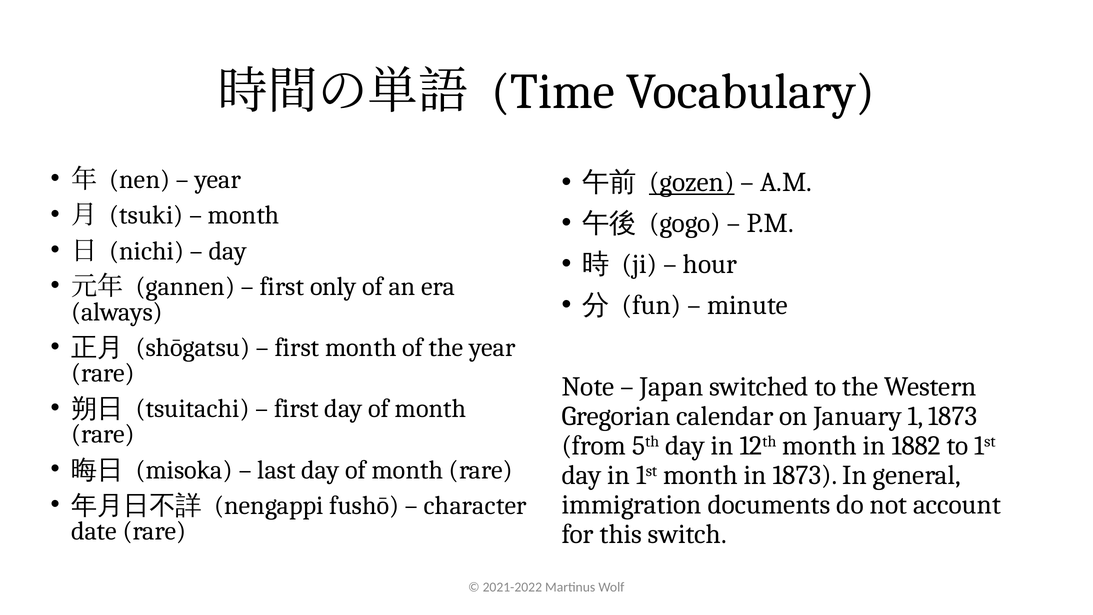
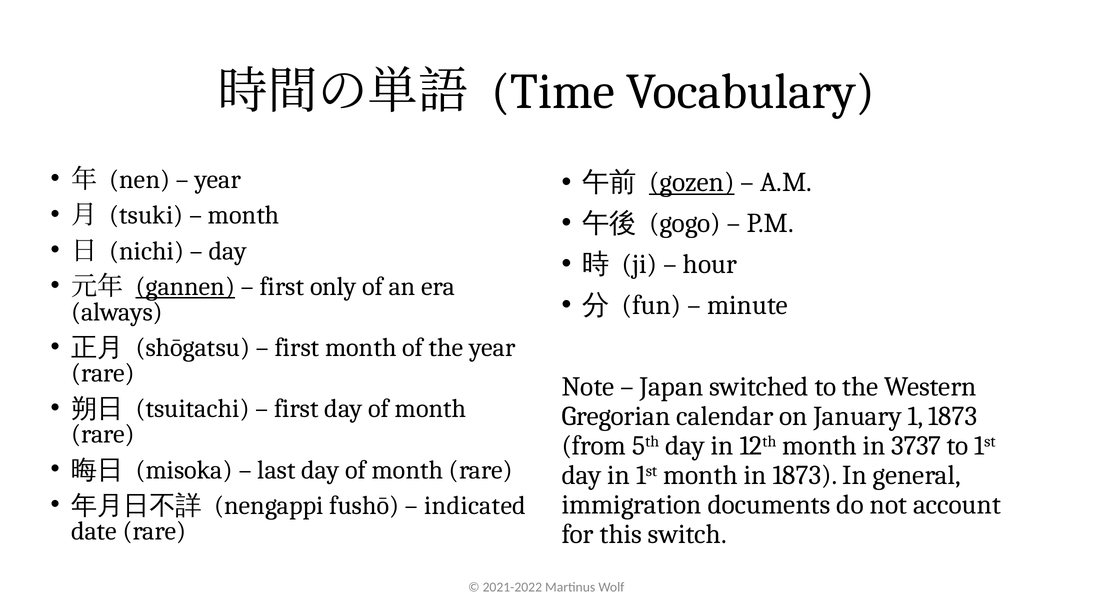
gannen underline: none -> present
1882: 1882 -> 3737
character: character -> indicated
